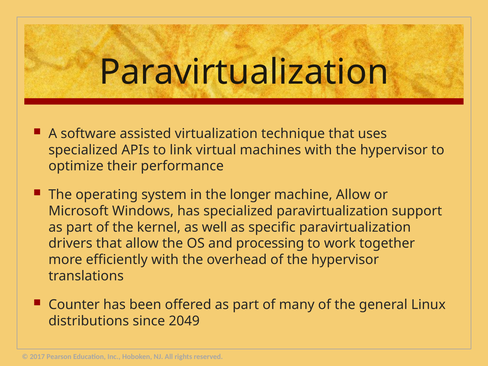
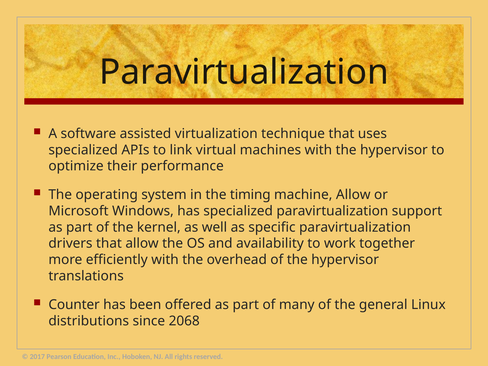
longer: longer -> timing
processing: processing -> availability
2049: 2049 -> 2068
